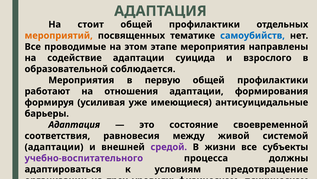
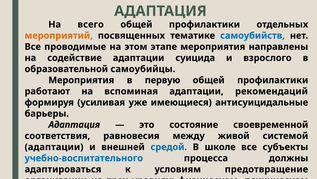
стоит: стоит -> всего
соблюдается: соблюдается -> самоубийцы
отношения: отношения -> вспоминая
формирования: формирования -> рекомендаций
средой colour: purple -> blue
жизни: жизни -> школе
учебно-воспитательного colour: purple -> blue
